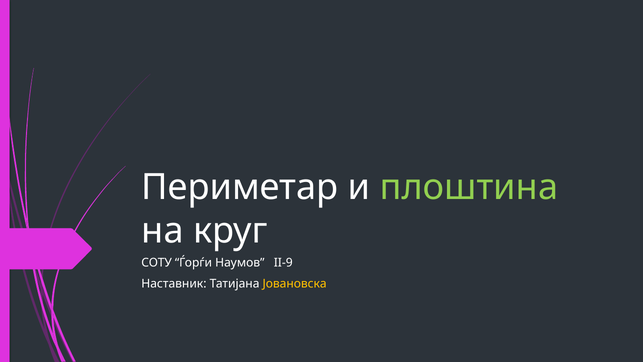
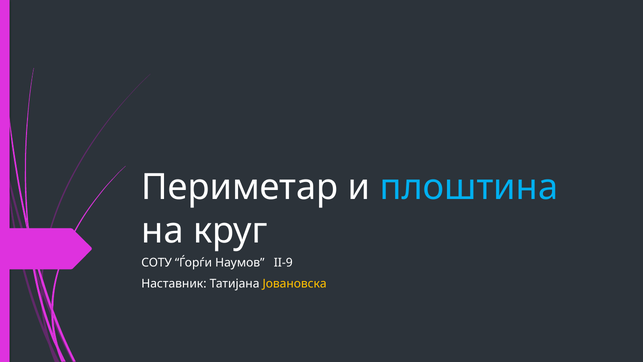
плоштина colour: light green -> light blue
